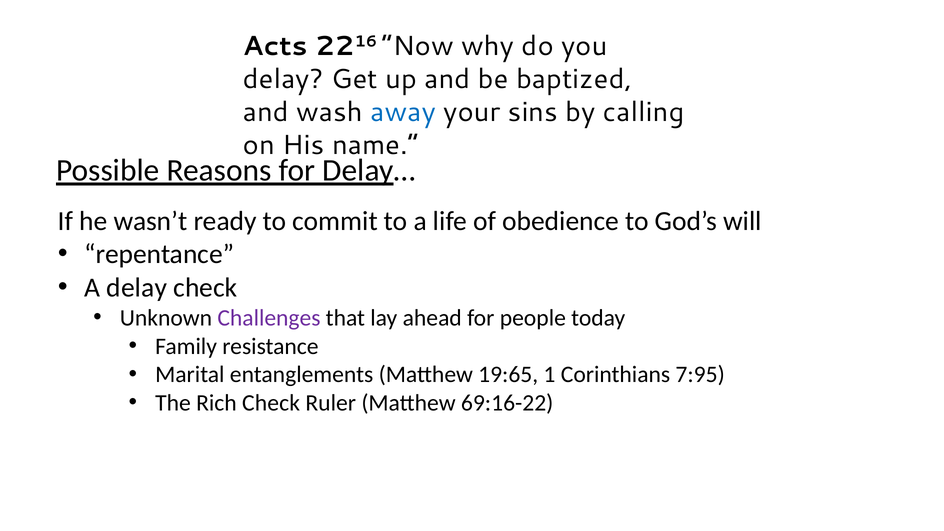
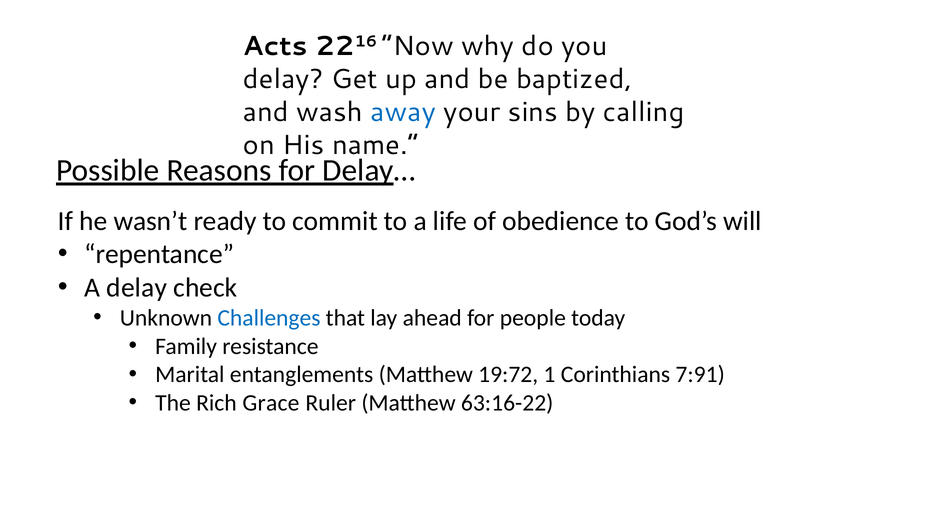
Challenges colour: purple -> blue
19:65: 19:65 -> 19:72
7:95: 7:95 -> 7:91
Rich Check: Check -> Grace
69:16-22: 69:16-22 -> 63:16-22
